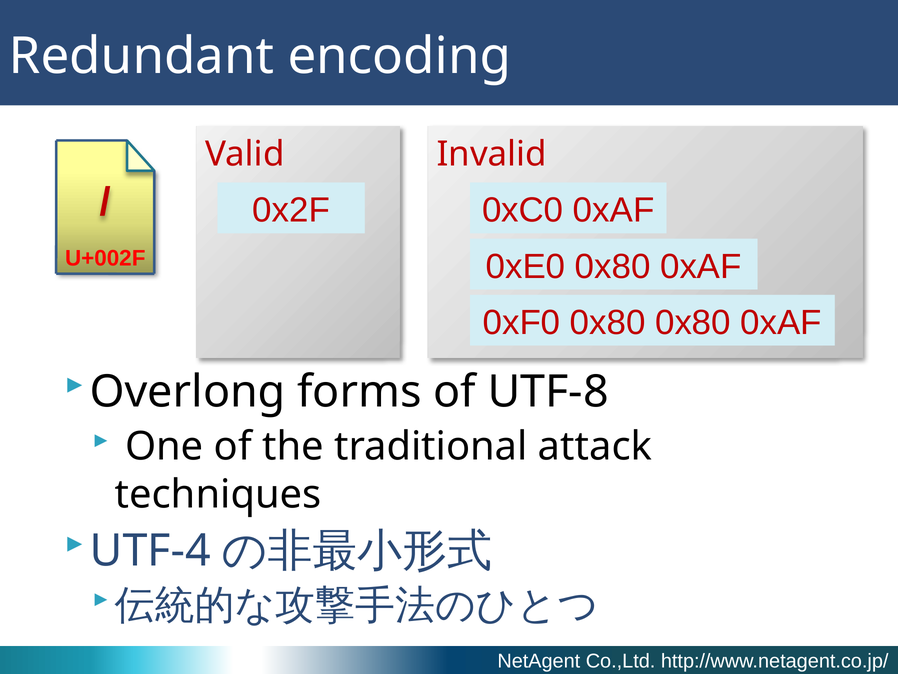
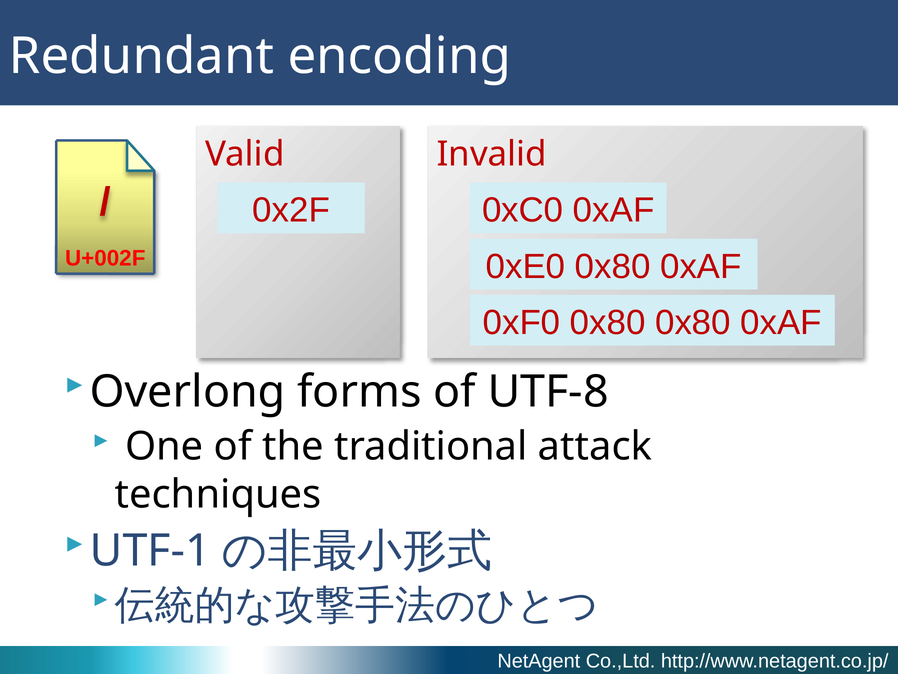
UTF-4: UTF-4 -> UTF-1
